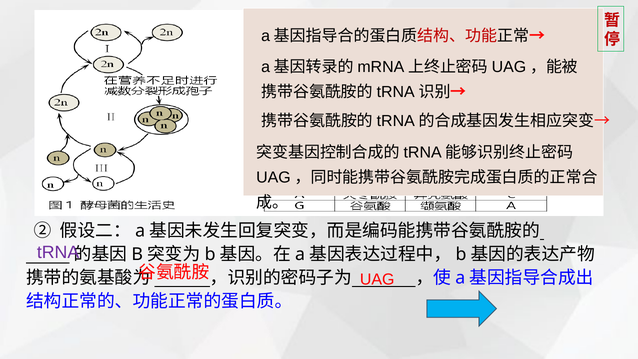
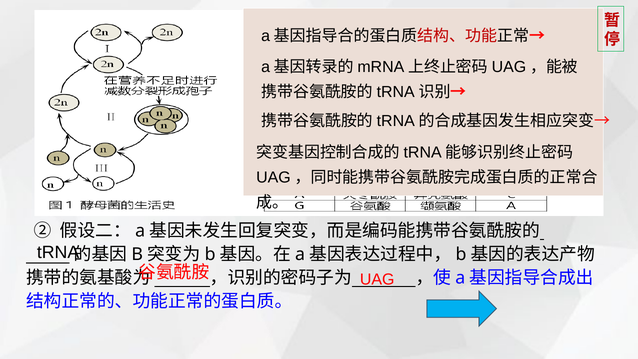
tRNA colour: purple -> black
